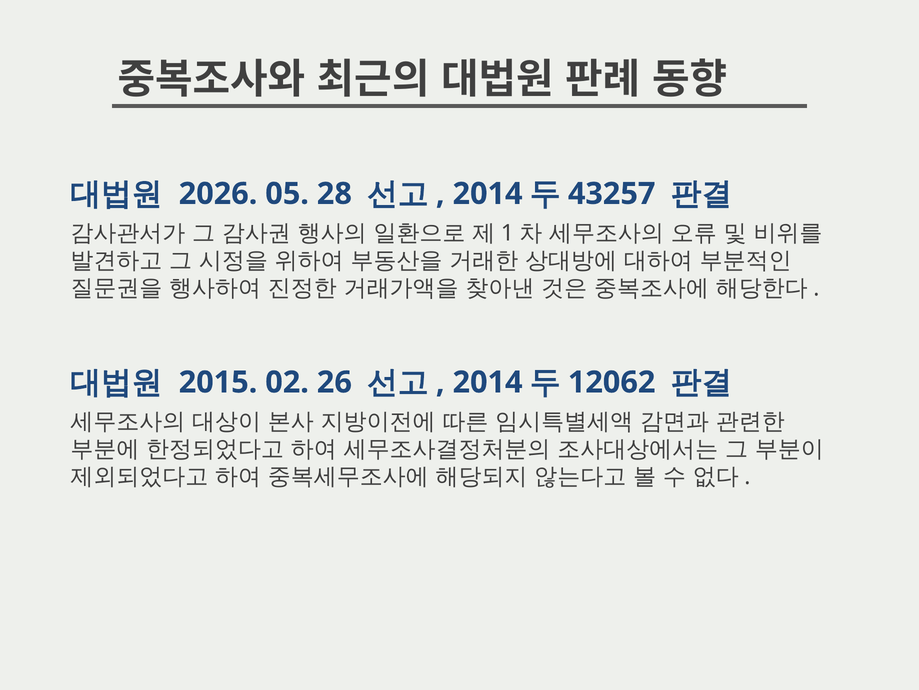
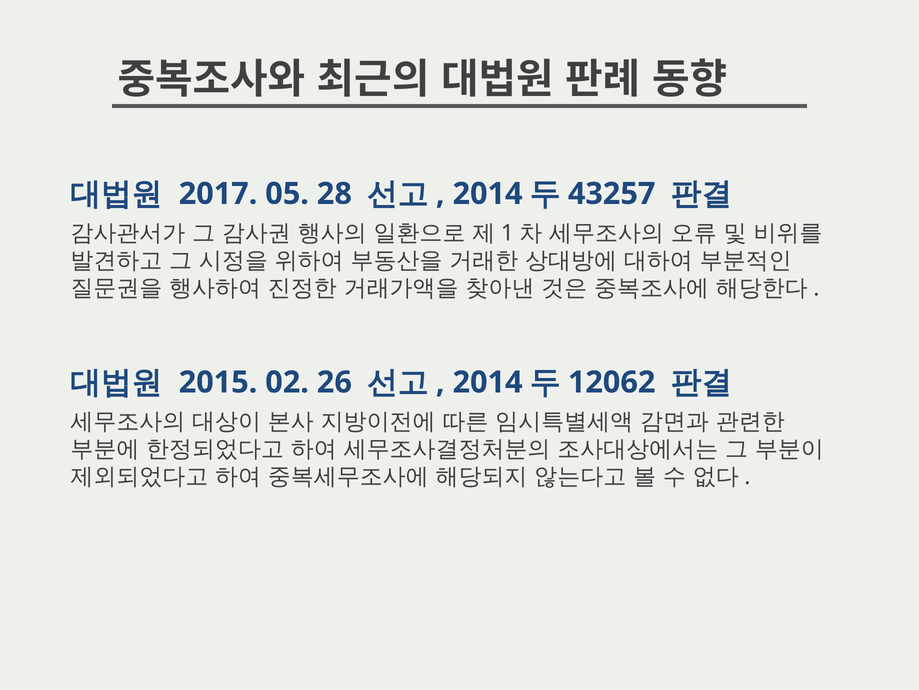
2026: 2026 -> 2017
